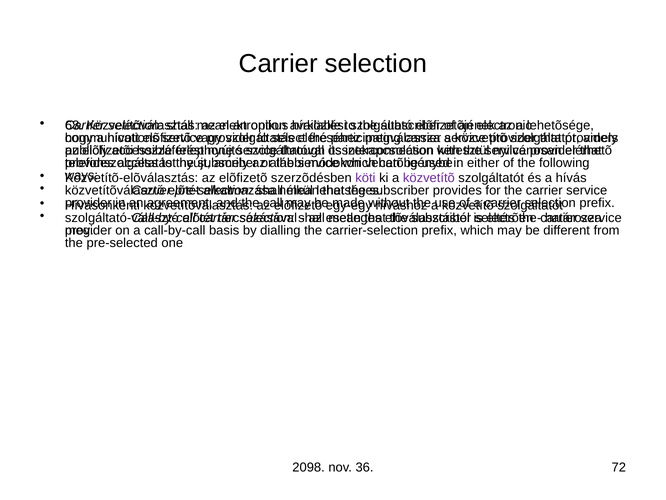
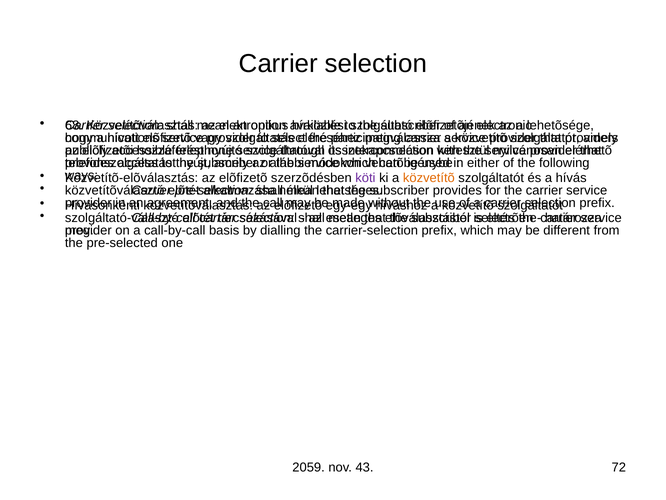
közvetítõ at (429, 178) colour: purple -> orange
2098: 2098 -> 2059
36: 36 -> 43
